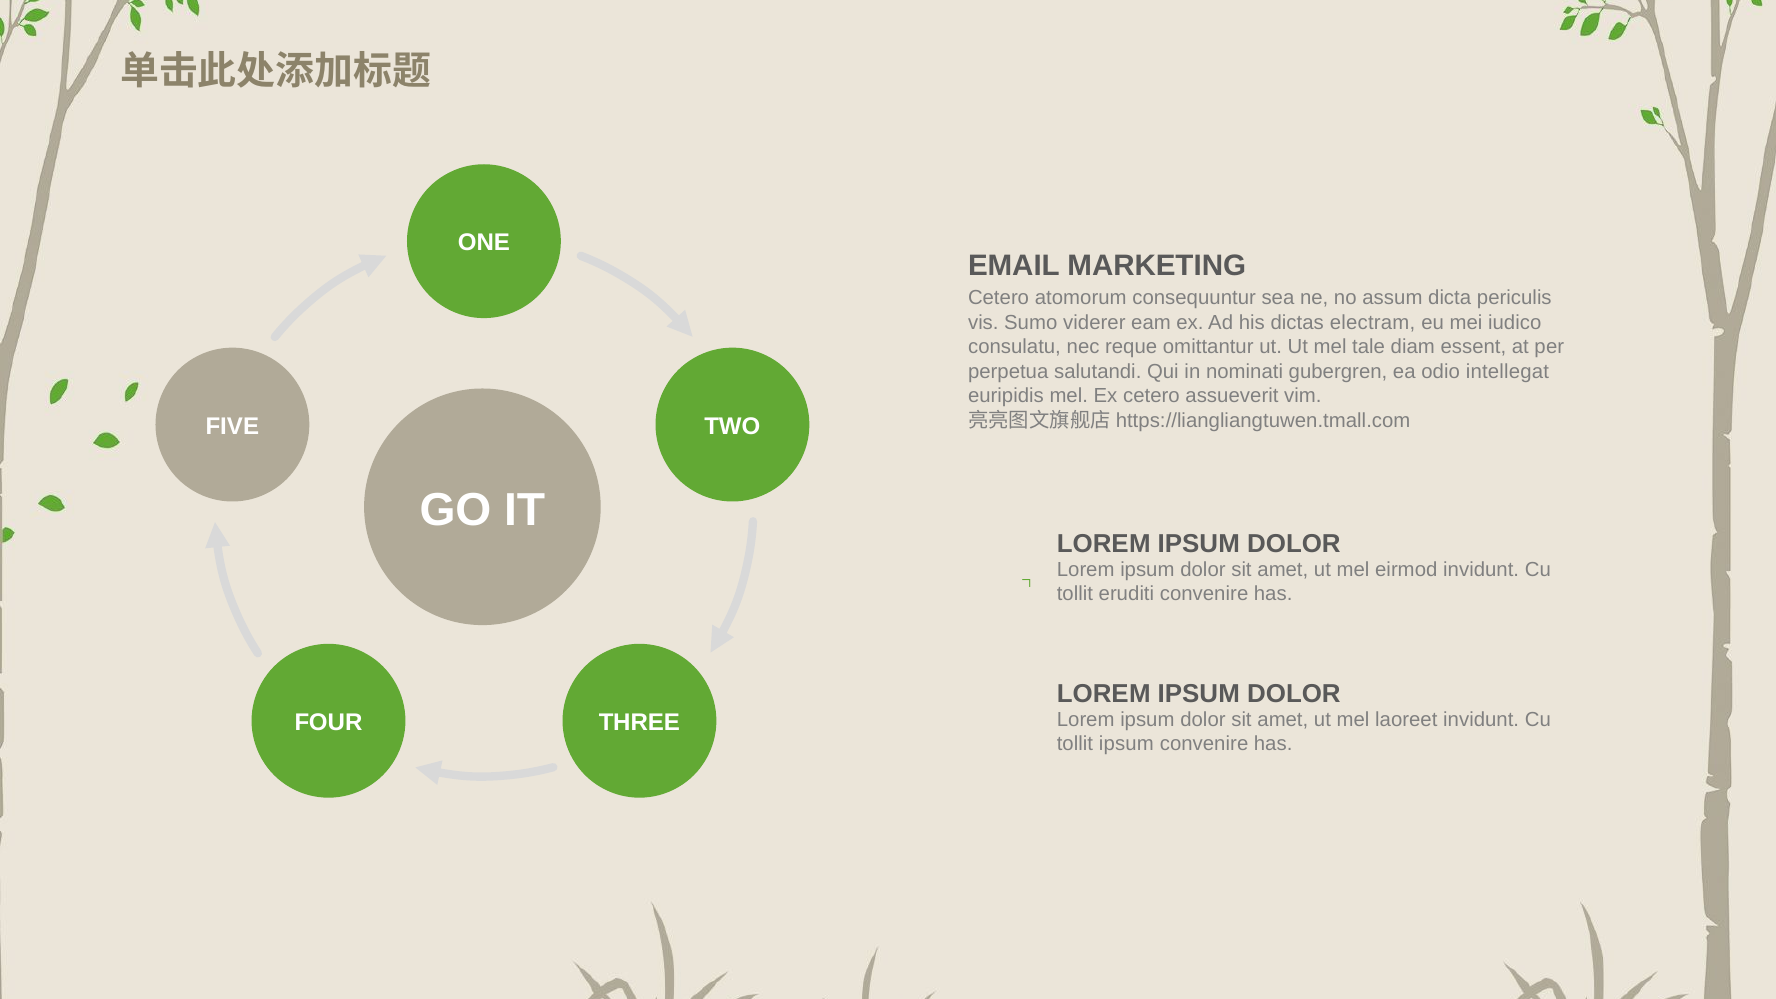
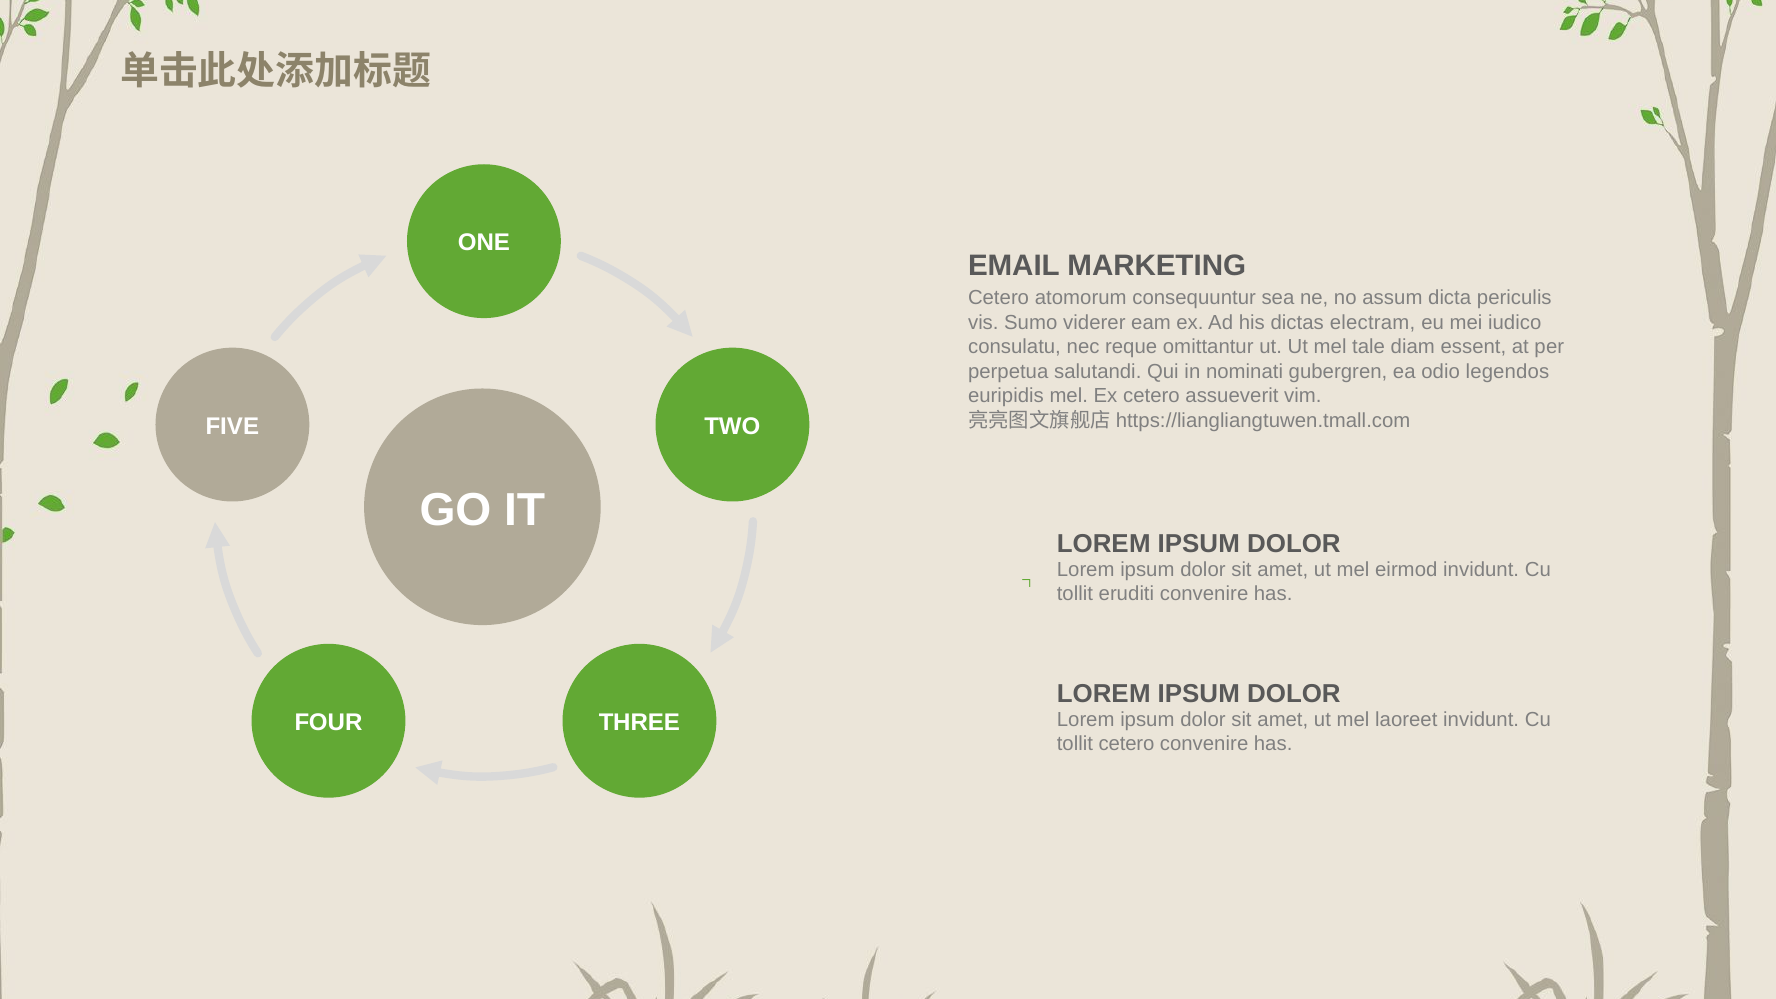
intellegat: intellegat -> legendos
tollit ipsum: ipsum -> cetero
